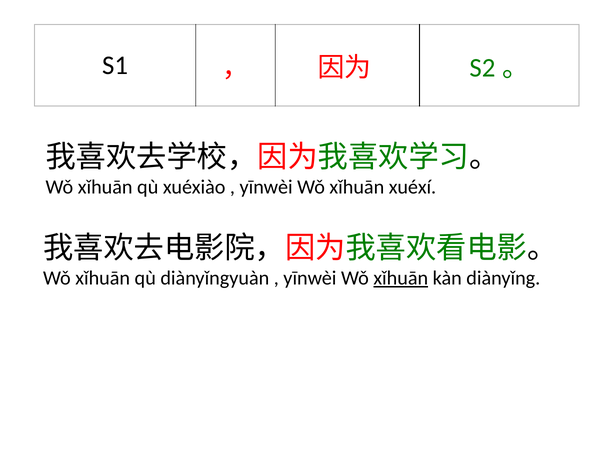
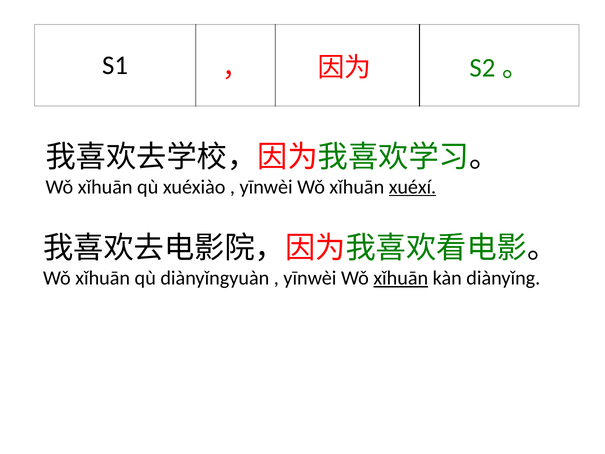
xuéxí underline: none -> present
